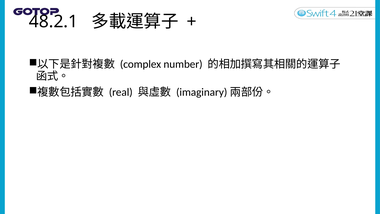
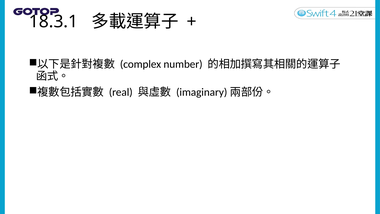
48.2.1: 48.2.1 -> 18.3.1
